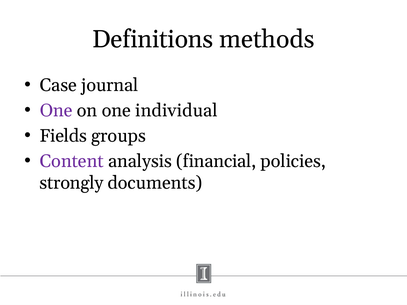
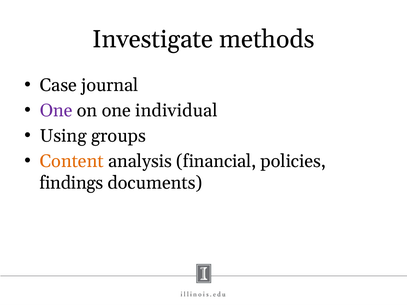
Definitions: Definitions -> Investigate
Fields: Fields -> Using
Content colour: purple -> orange
strongly: strongly -> findings
